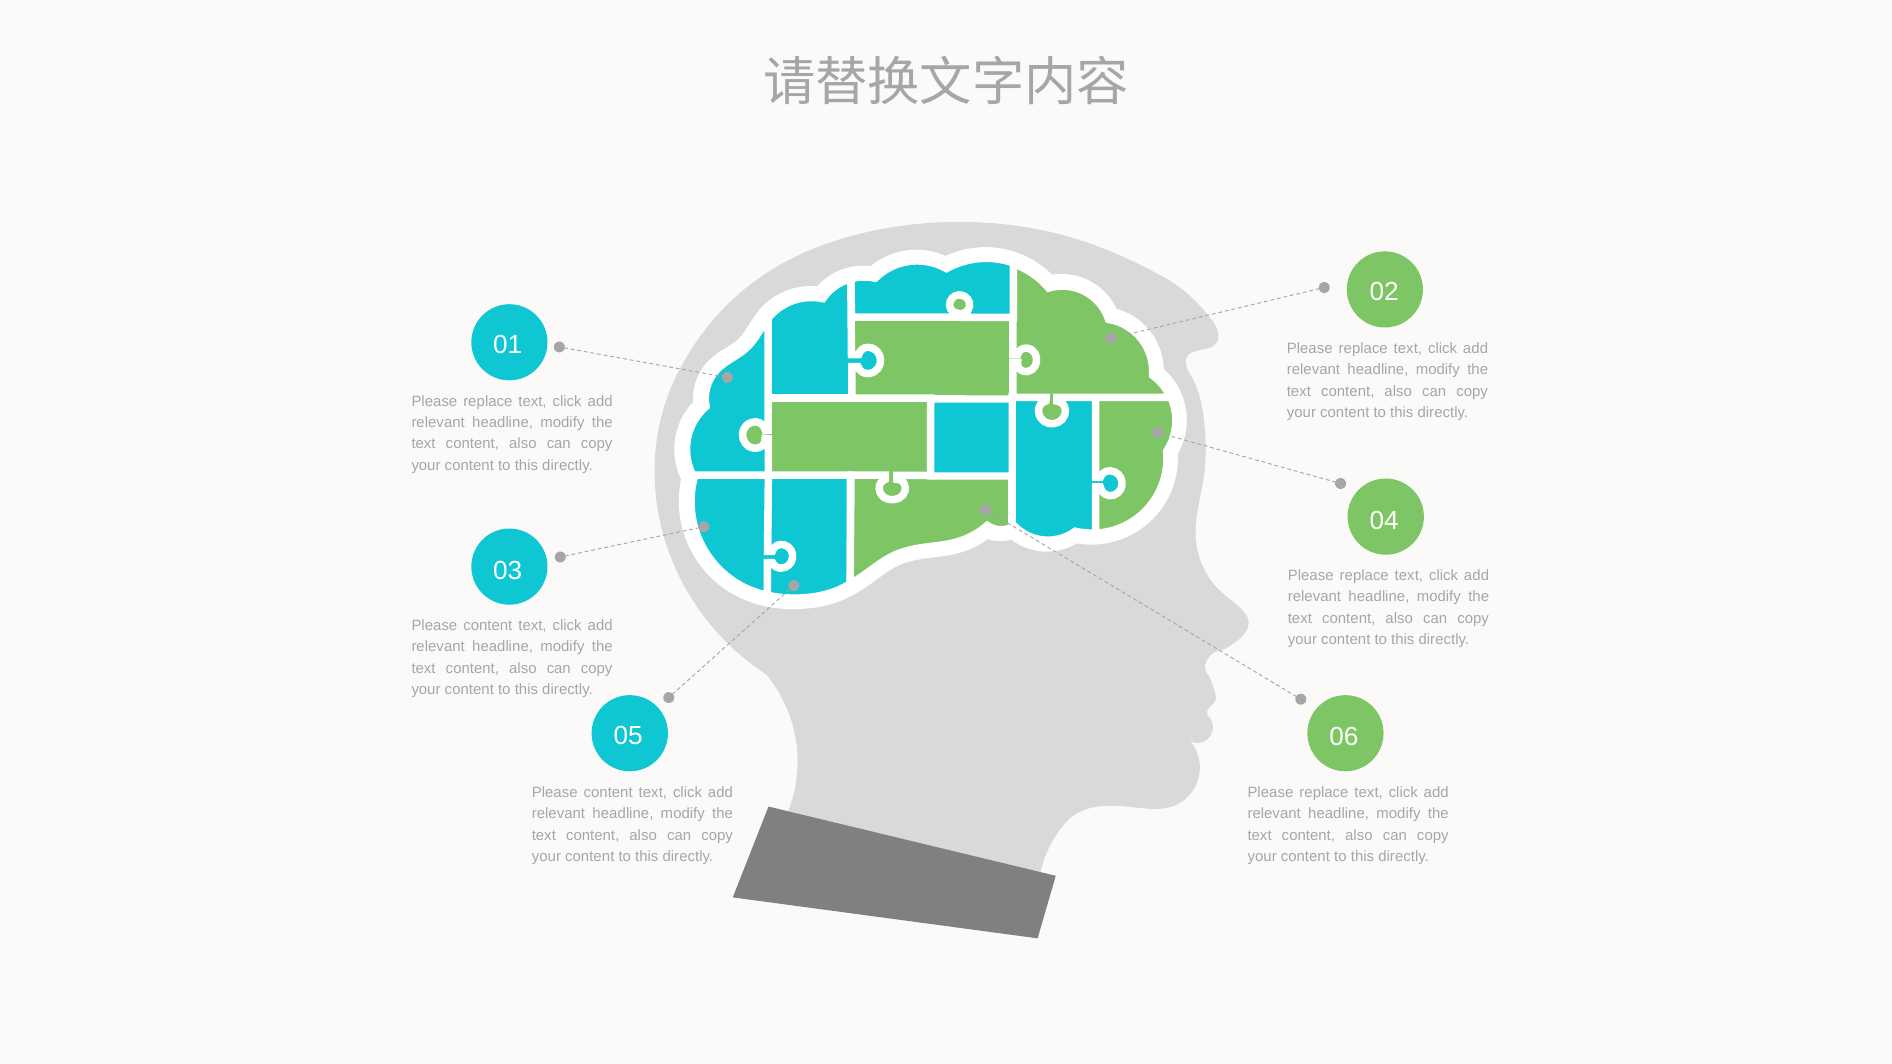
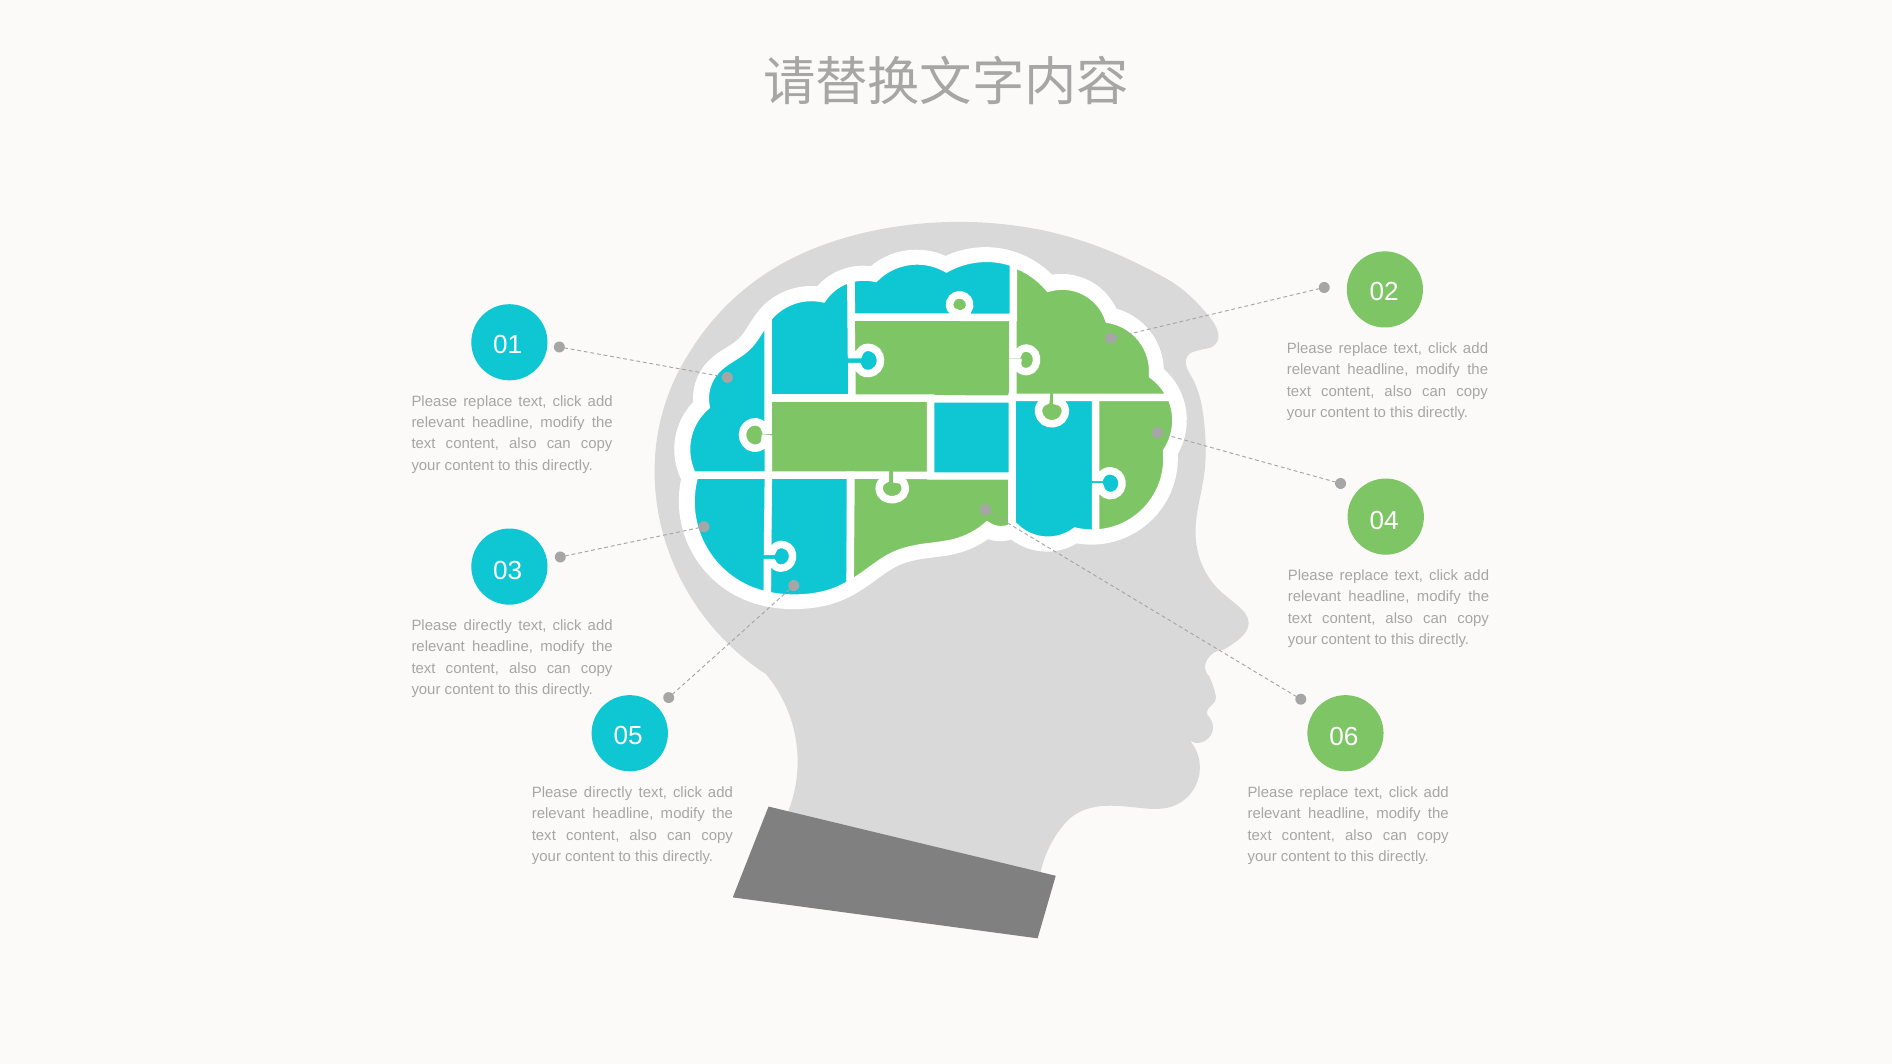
content at (488, 626): content -> directly
content at (608, 792): content -> directly
